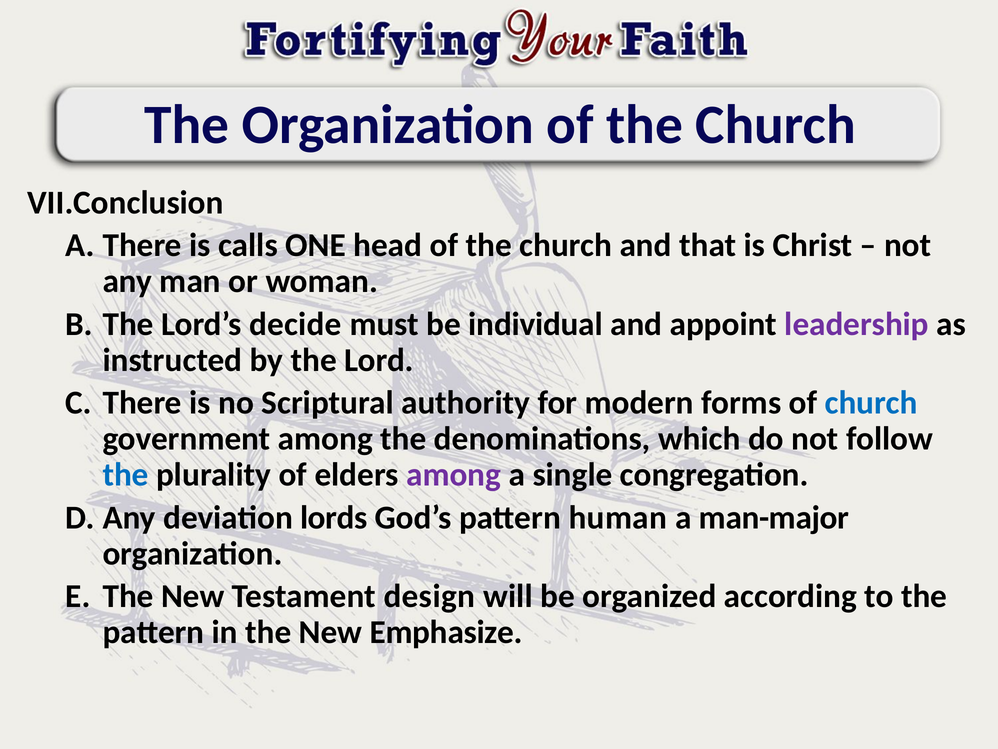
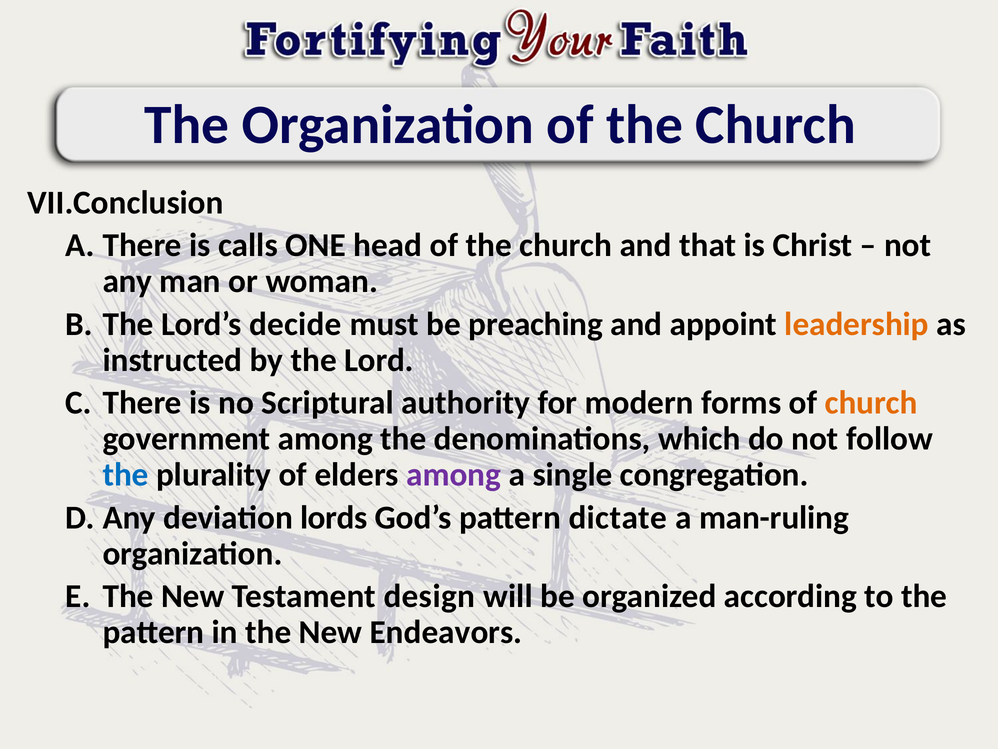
individual: individual -> preaching
leadership colour: purple -> orange
church at (871, 403) colour: blue -> orange
human: human -> dictate
man-major: man-major -> man-ruling
Emphasize: Emphasize -> Endeavors
